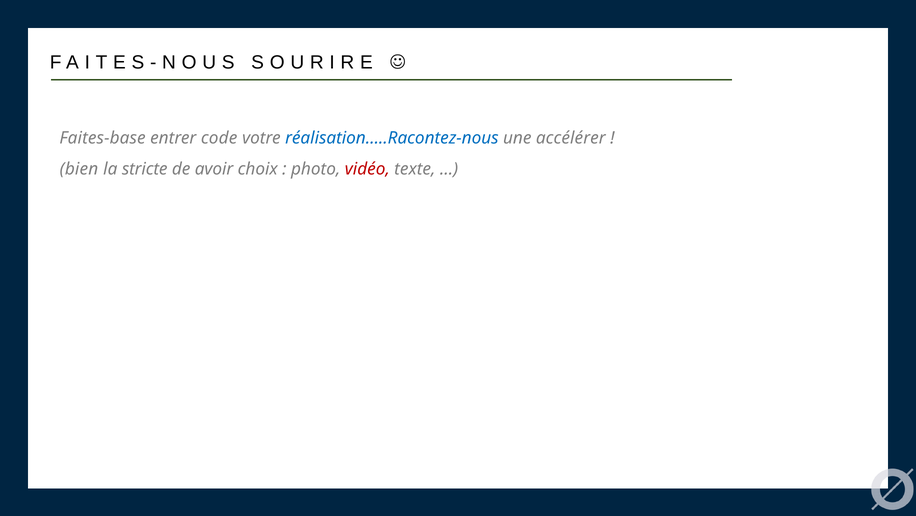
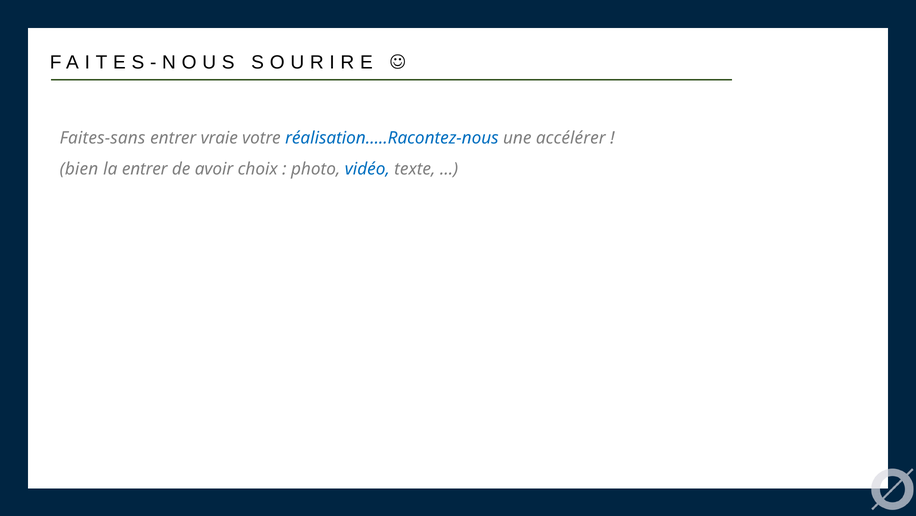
Faites-base: Faites-base -> Faites-sans
code: code -> vraie
la stricte: stricte -> entrer
vidéo colour: red -> blue
